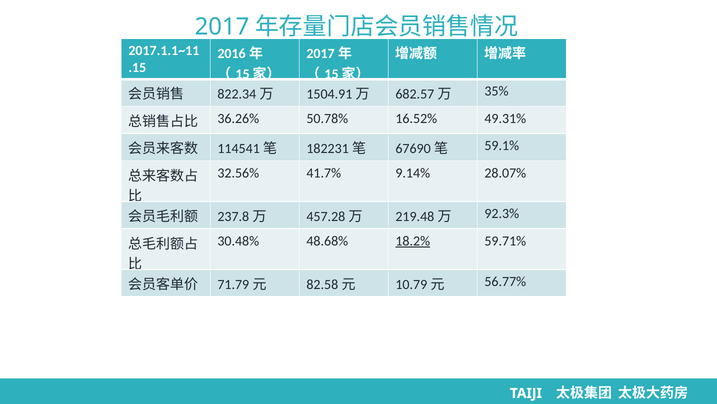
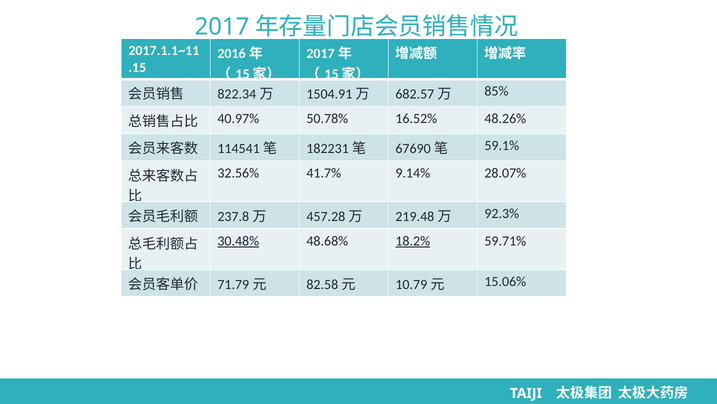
35%: 35% -> 85%
36.26%: 36.26% -> 40.97%
49.31%: 49.31% -> 48.26%
30.48% underline: none -> present
56.77%: 56.77% -> 15.06%
